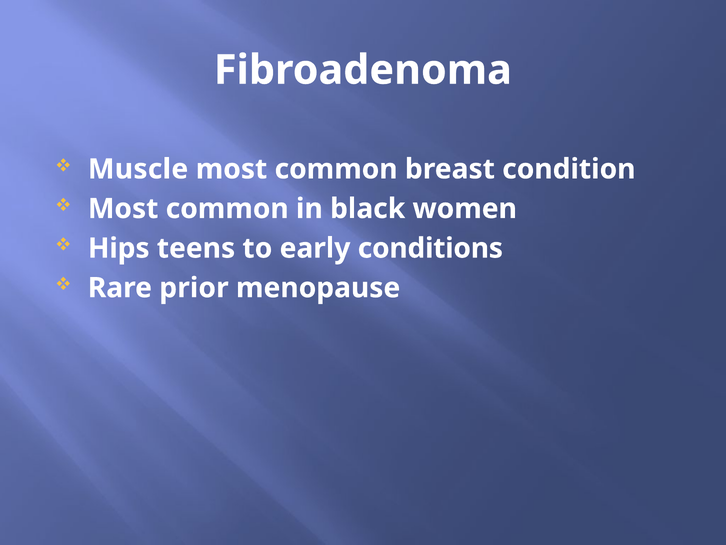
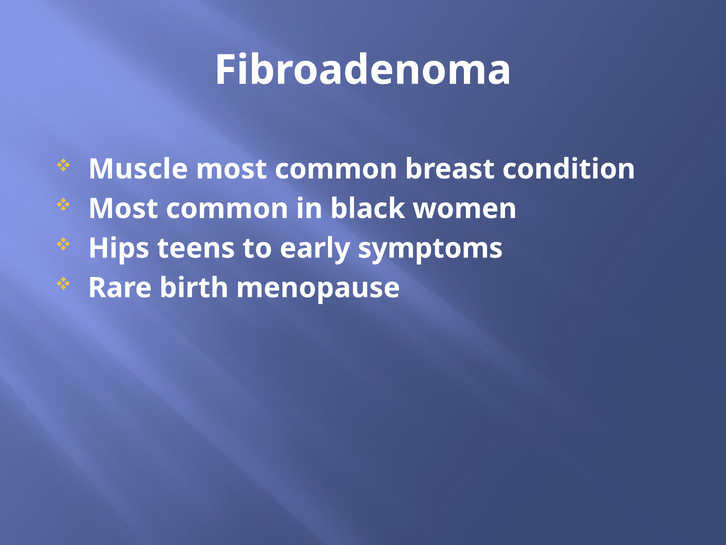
conditions: conditions -> symptoms
prior: prior -> birth
